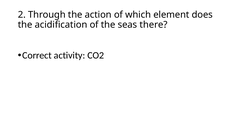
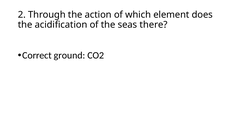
activity: activity -> ground
